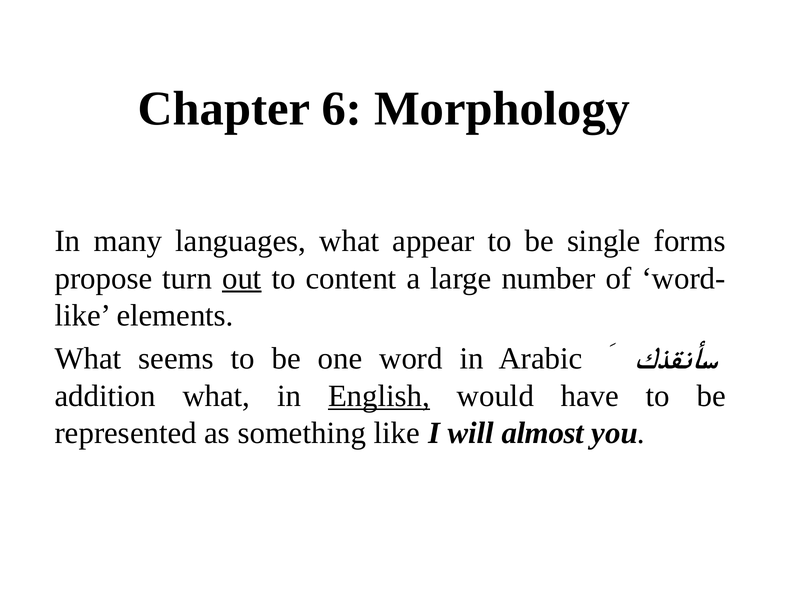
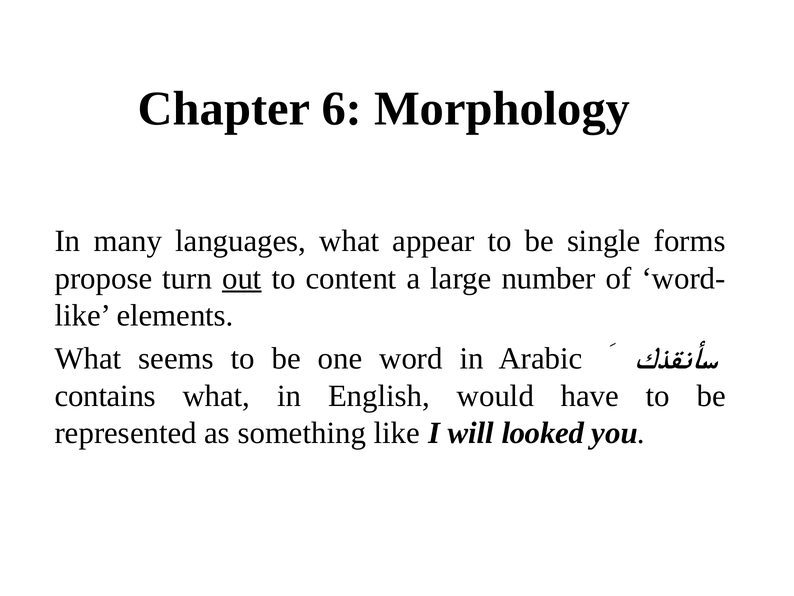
addition: addition -> contains
English underline: present -> none
almost: almost -> looked
